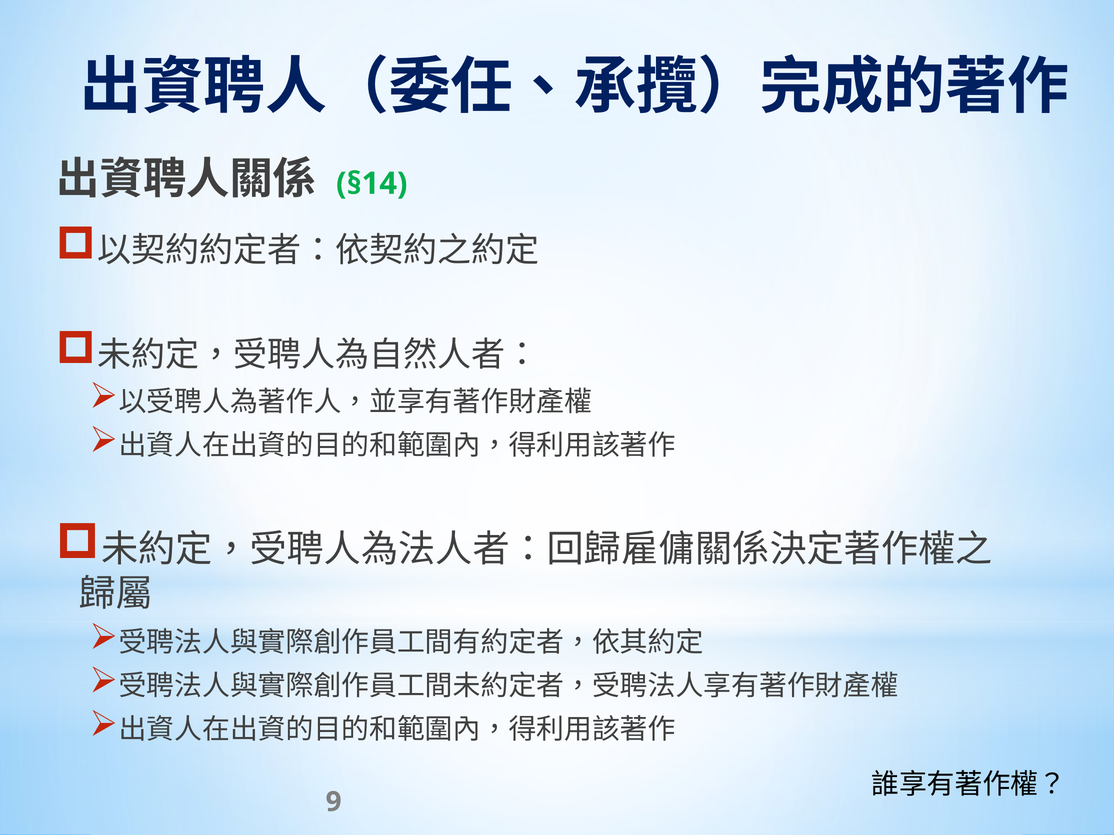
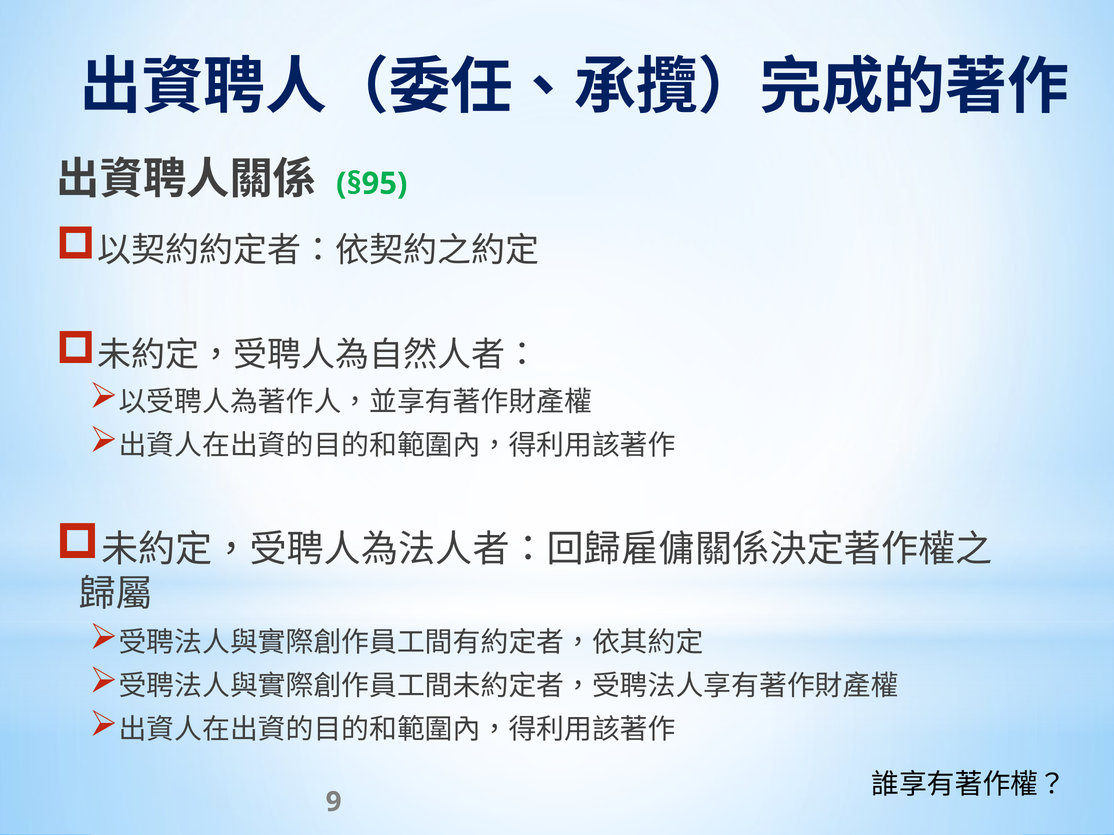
§14: §14 -> §95
